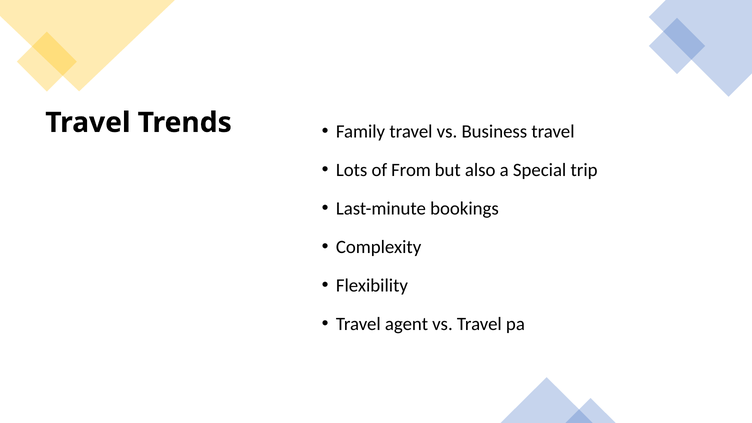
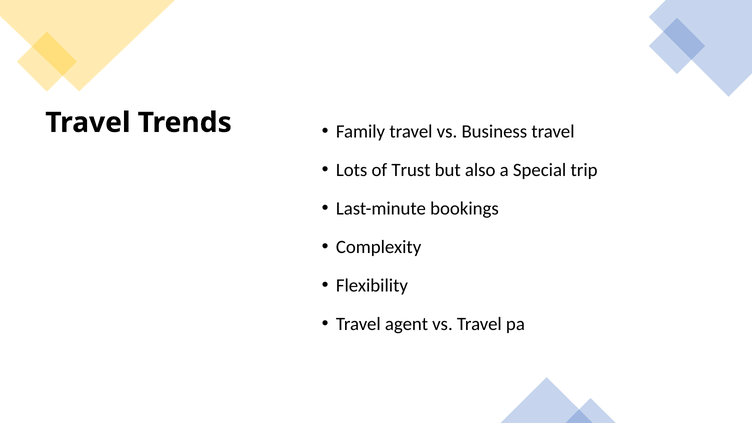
From: From -> Trust
